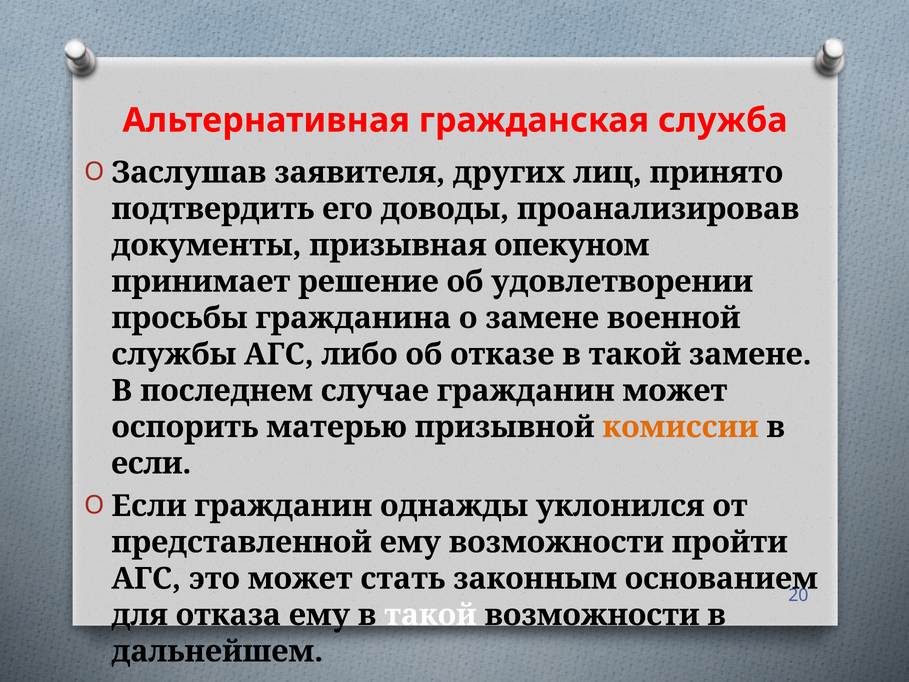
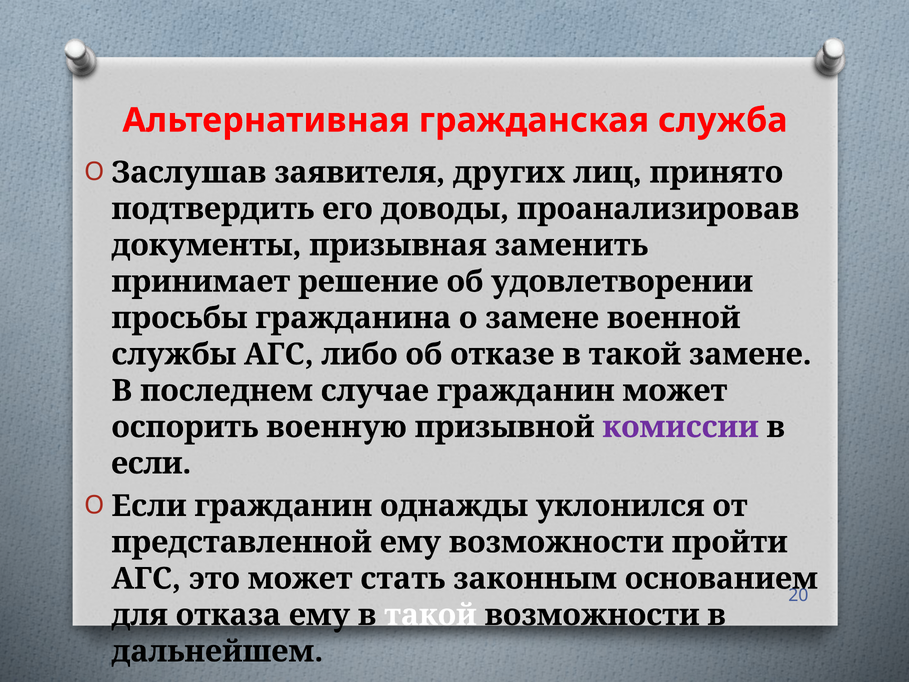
опекуном: опекуном -> заменить
матерью: матерью -> военную
комиссии colour: orange -> purple
